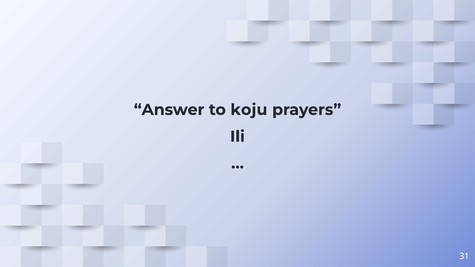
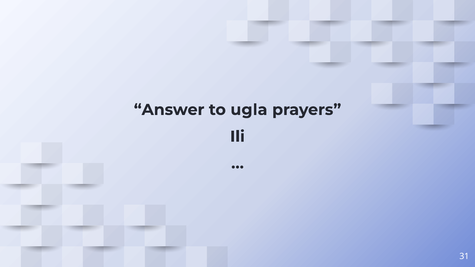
koju: koju -> ugla
